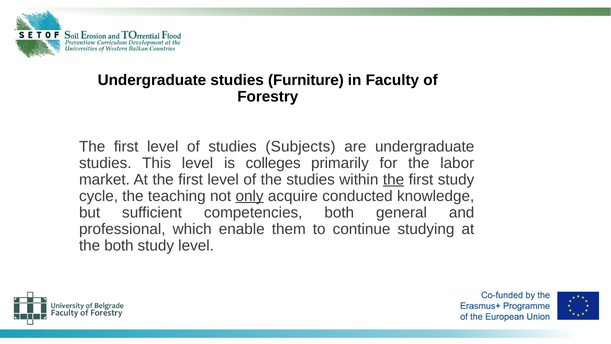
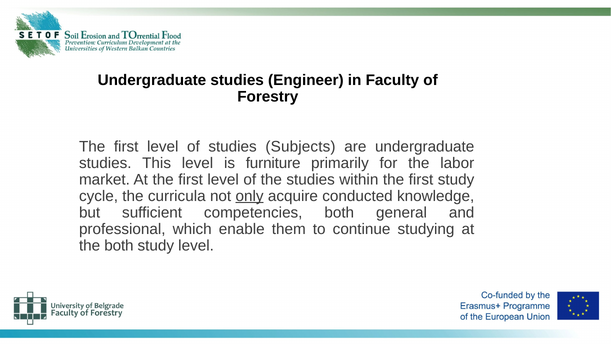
Furniture: Furniture -> Engineer
colleges: colleges -> furniture
the at (394, 179) underline: present -> none
teaching: teaching -> curricula
